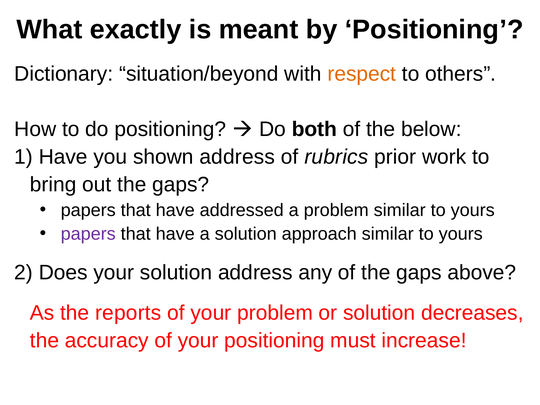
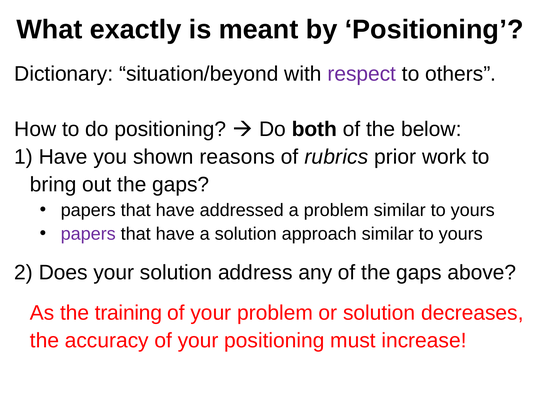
respect colour: orange -> purple
shown address: address -> reasons
reports: reports -> training
